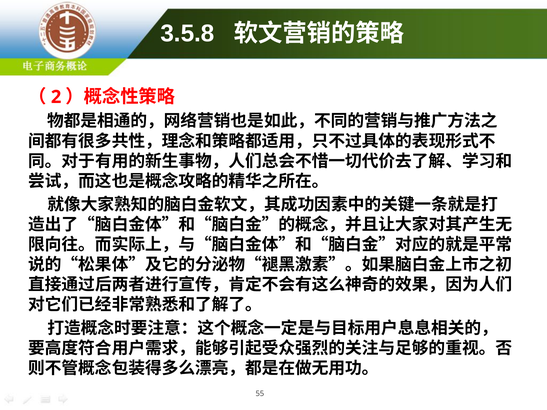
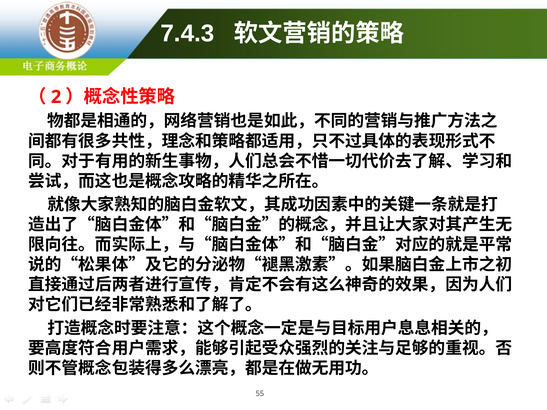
3.5.8: 3.5.8 -> 7.4.3
